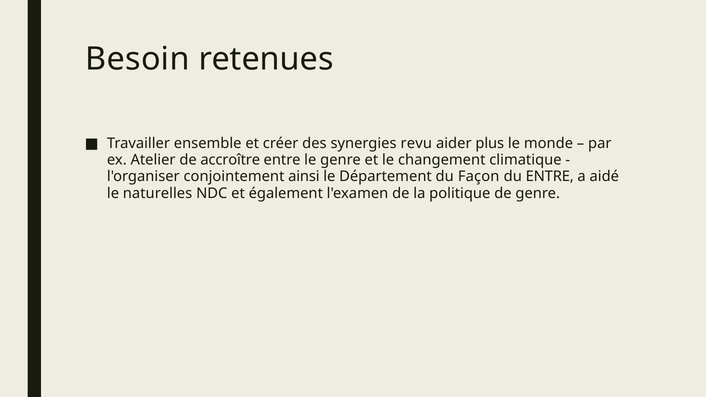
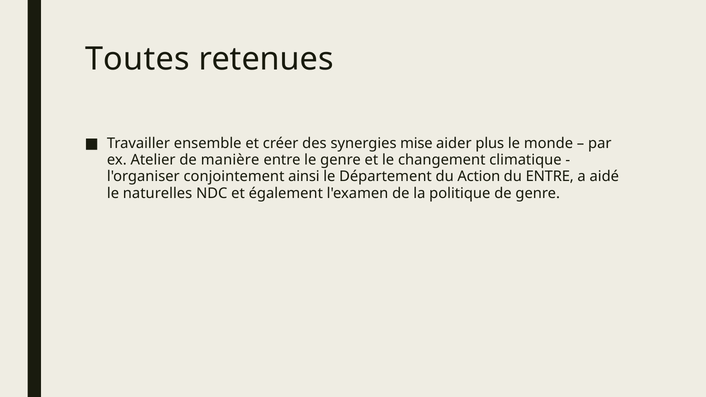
Besoin: Besoin -> Toutes
revu: revu -> mise
accroître: accroître -> manière
Façon: Façon -> Action
